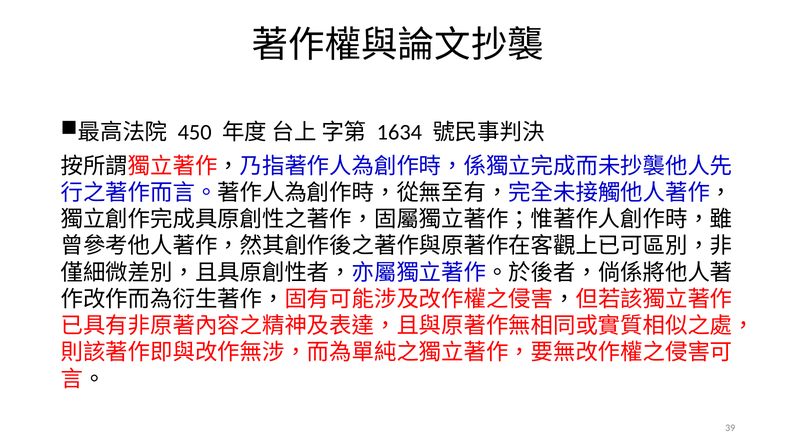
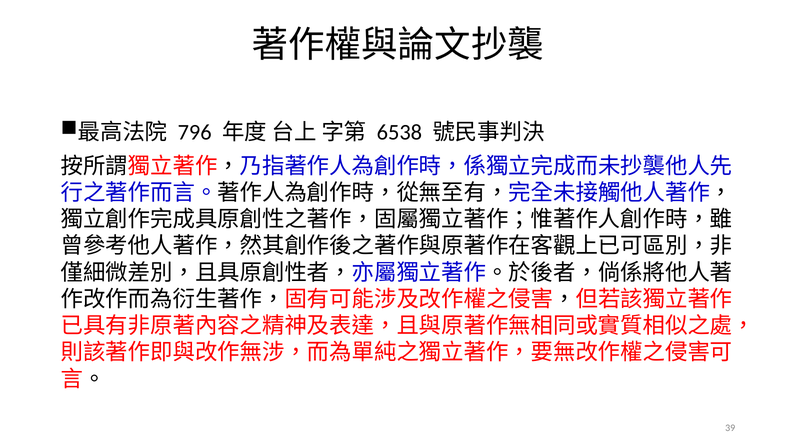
450: 450 -> 796
1634: 1634 -> 6538
